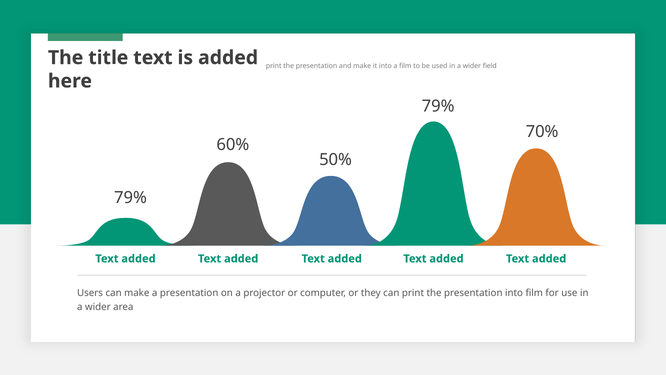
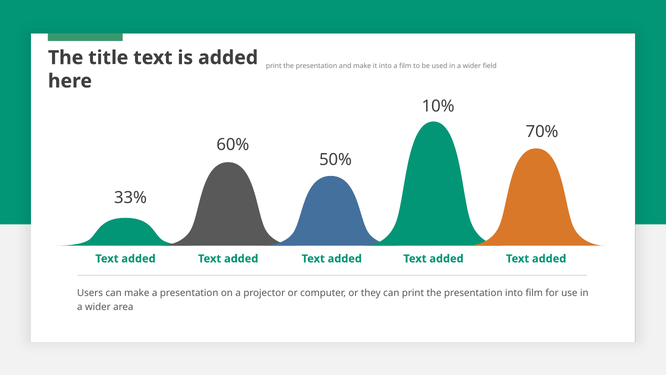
79% at (438, 106): 79% -> 10%
79% at (131, 198): 79% -> 33%
